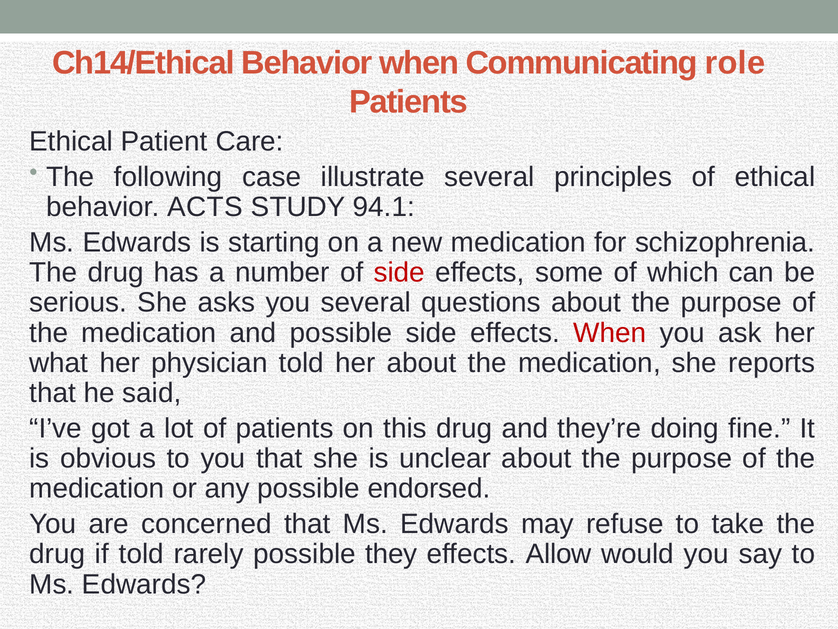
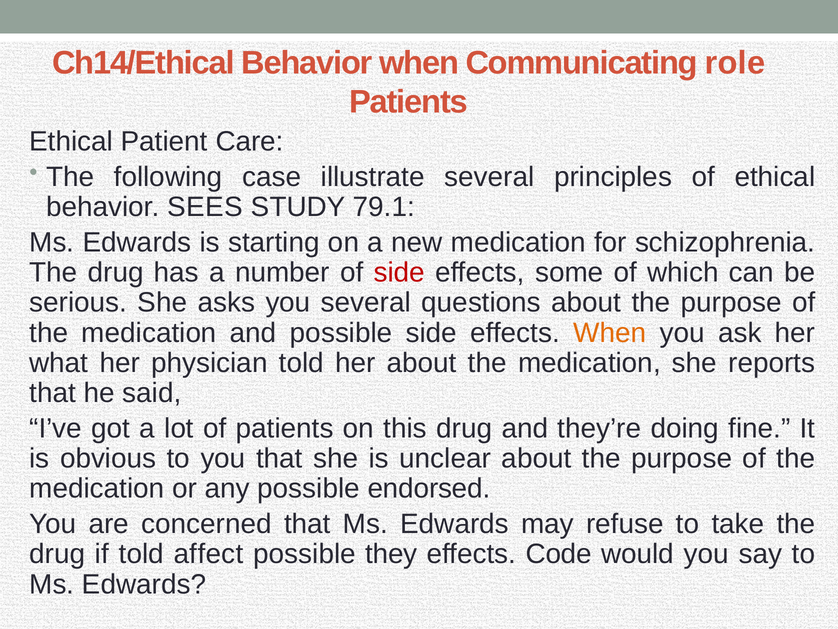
ACTS: ACTS -> SEES
94.1: 94.1 -> 79.1
When at (610, 333) colour: red -> orange
rarely: rarely -> affect
Allow: Allow -> Code
